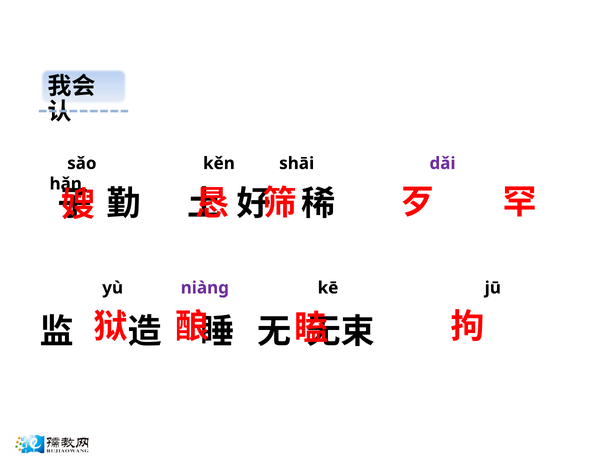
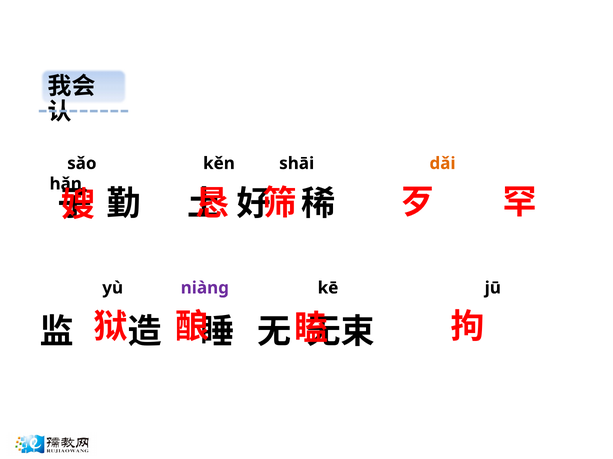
dǎi colour: purple -> orange
